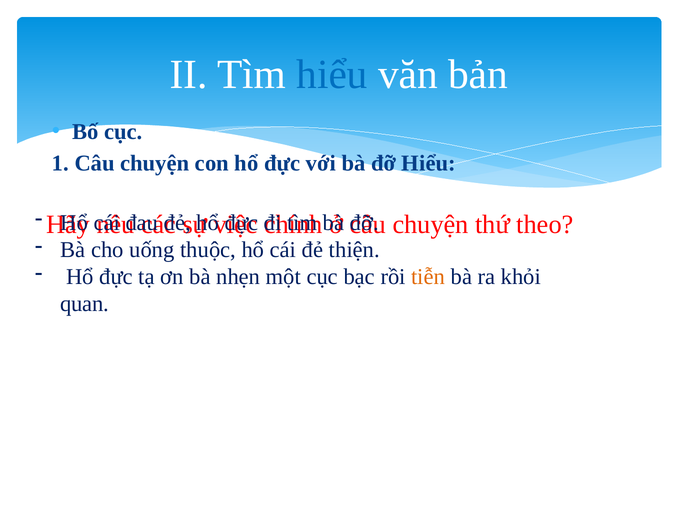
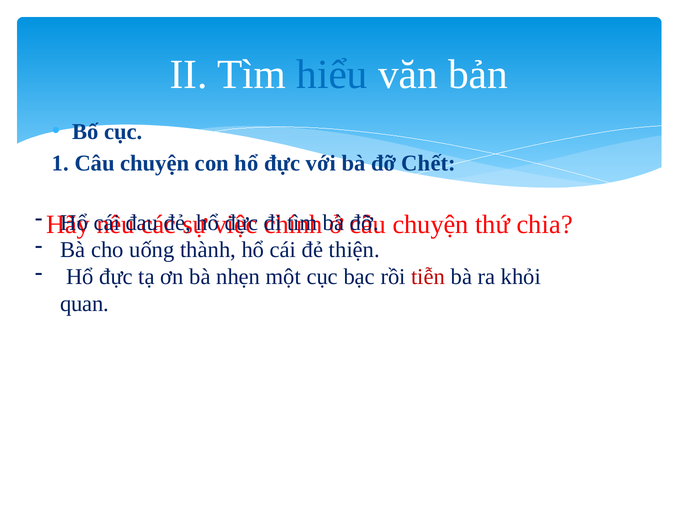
đỡ Hiểu: Hiểu -> Chết
theo: theo -> chia
thuộc: thuộc -> thành
tiễn colour: orange -> red
